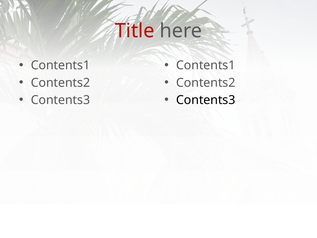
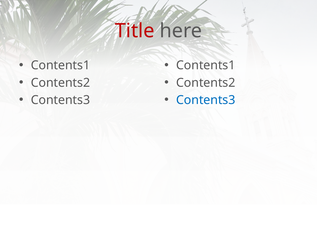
Contents3 at (206, 100) colour: black -> blue
